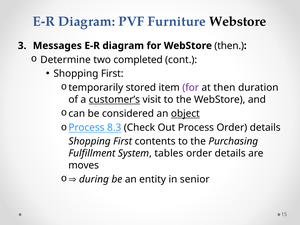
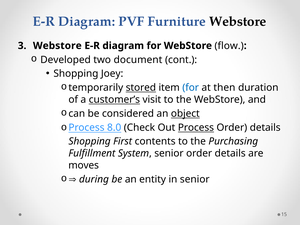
Messages at (57, 46): Messages -> Webstore
WebStore then: then -> flow
Determine: Determine -> Developed
completed: completed -> document
First at (112, 74): First -> Joey
stored underline: none -> present
for at (191, 88) colour: purple -> blue
8.3: 8.3 -> 8.0
Process at (196, 128) underline: none -> present
System tables: tables -> senior
